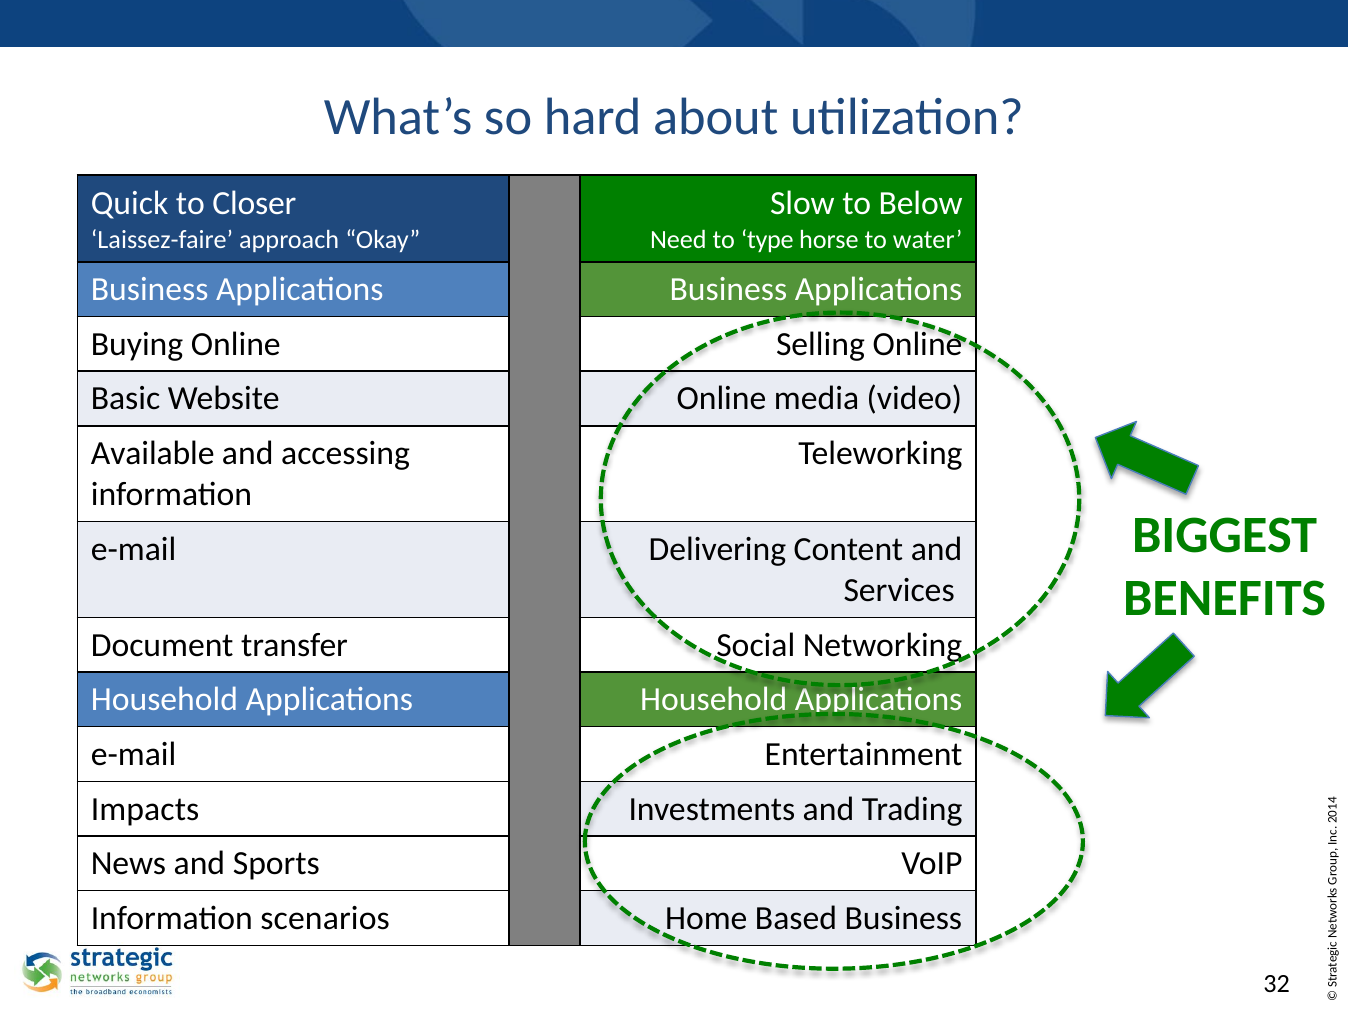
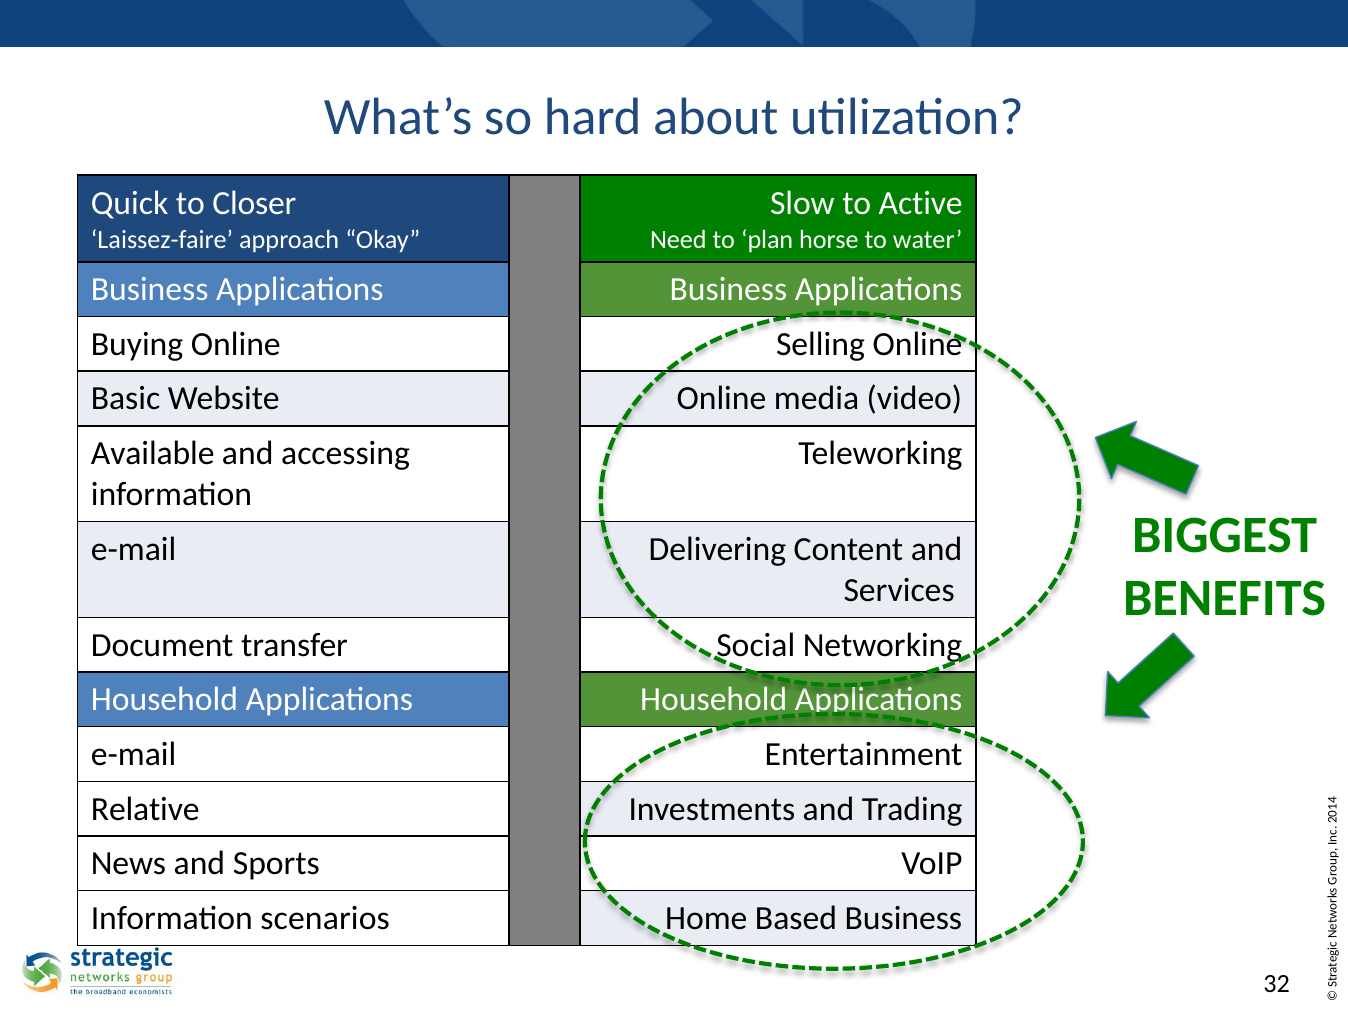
Below: Below -> Active
type: type -> plan
Impacts: Impacts -> Relative
